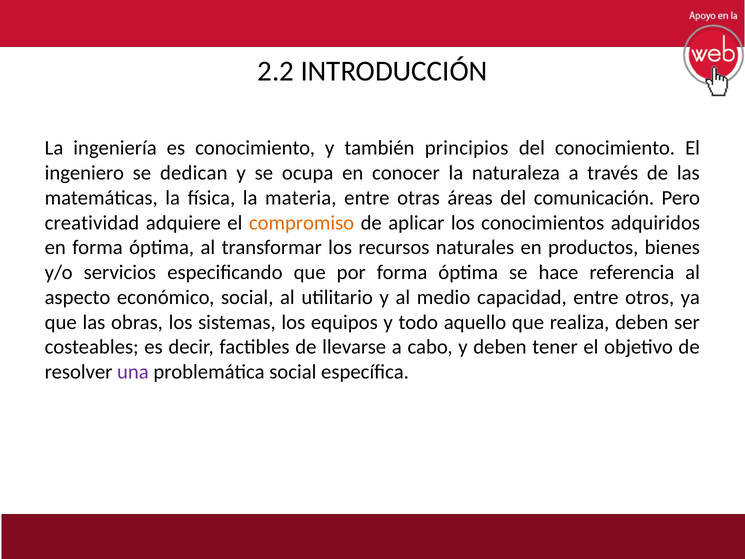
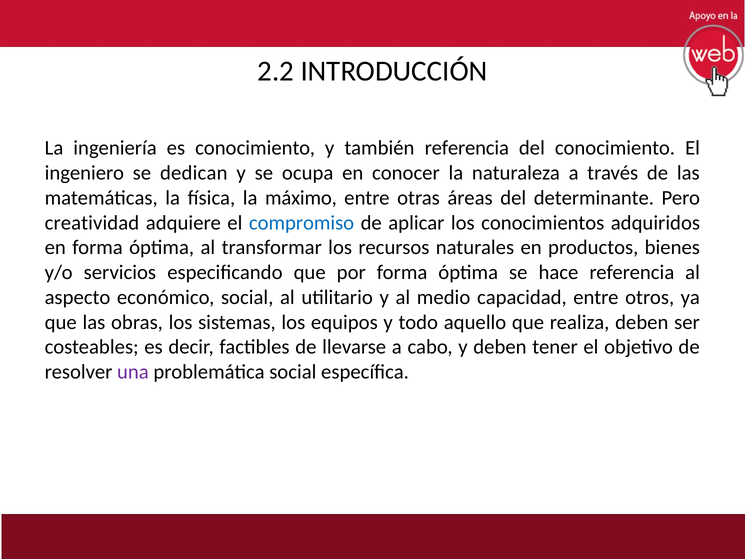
también principios: principios -> referencia
materia: materia -> máximo
comunicación: comunicación -> determinante
compromiso colour: orange -> blue
